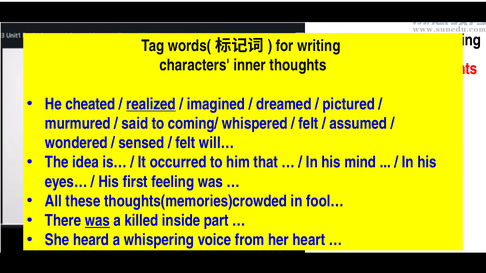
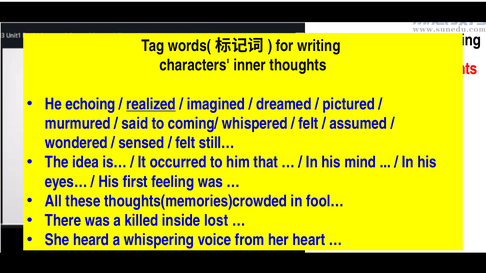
cheated: cheated -> echoing
will…: will… -> still…
was at (97, 221) underline: present -> none
part: part -> lost
